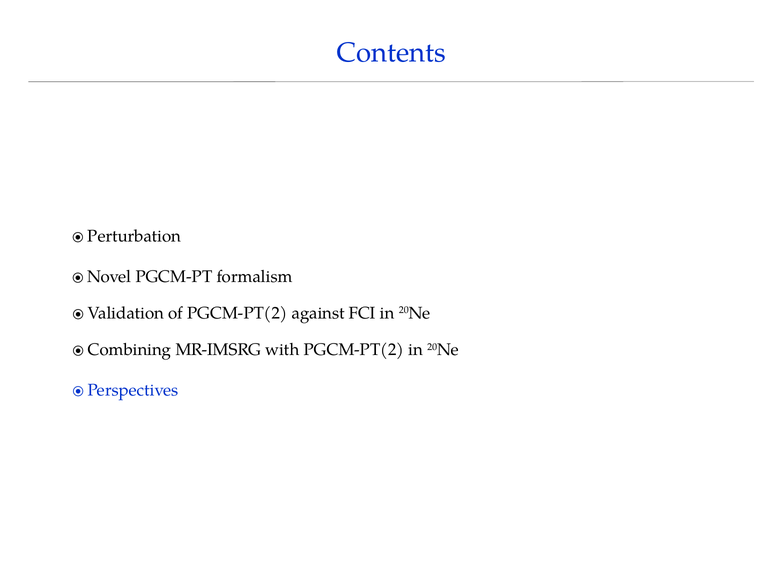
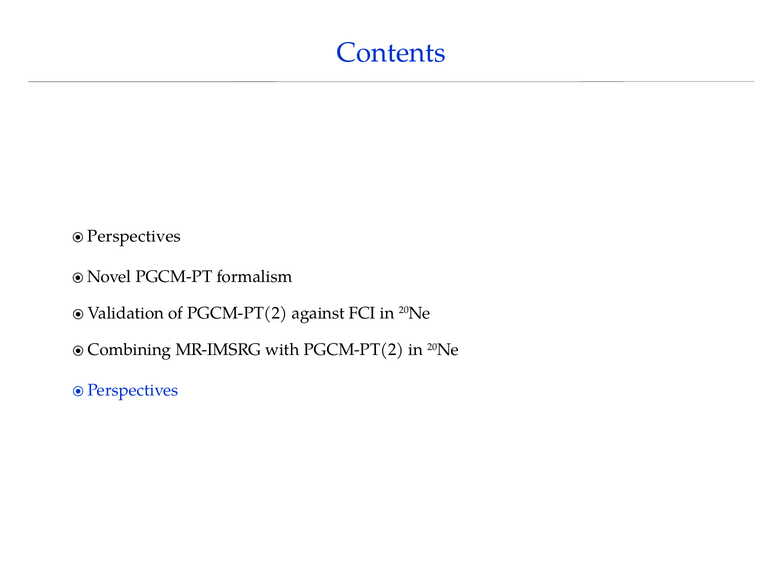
Perturbation at (134, 236): Perturbation -> Perspectives
